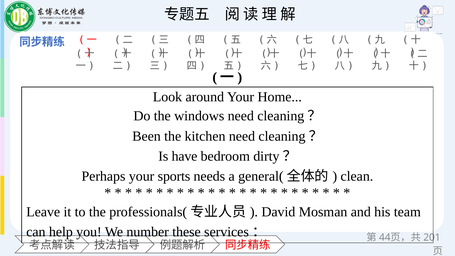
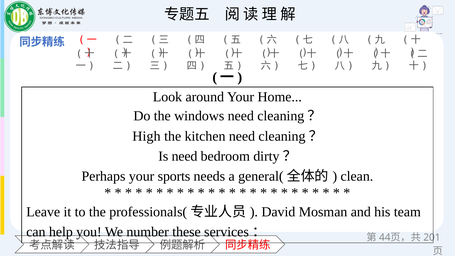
Been: Been -> High
Is have: have -> need
